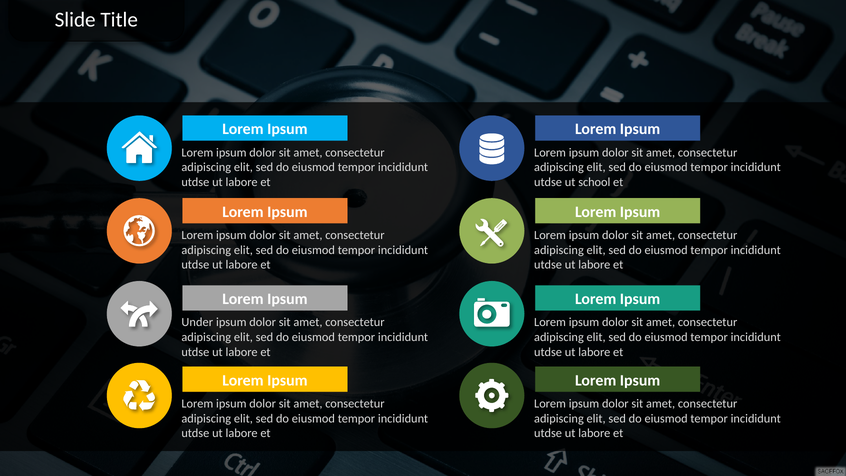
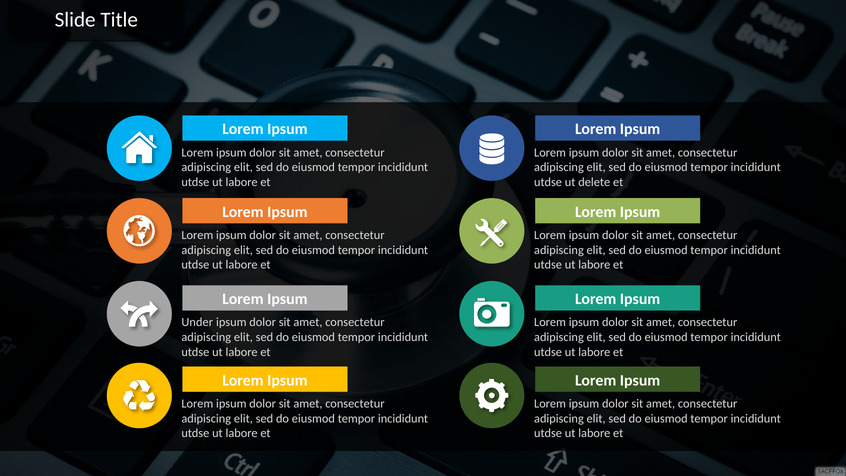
school: school -> delete
